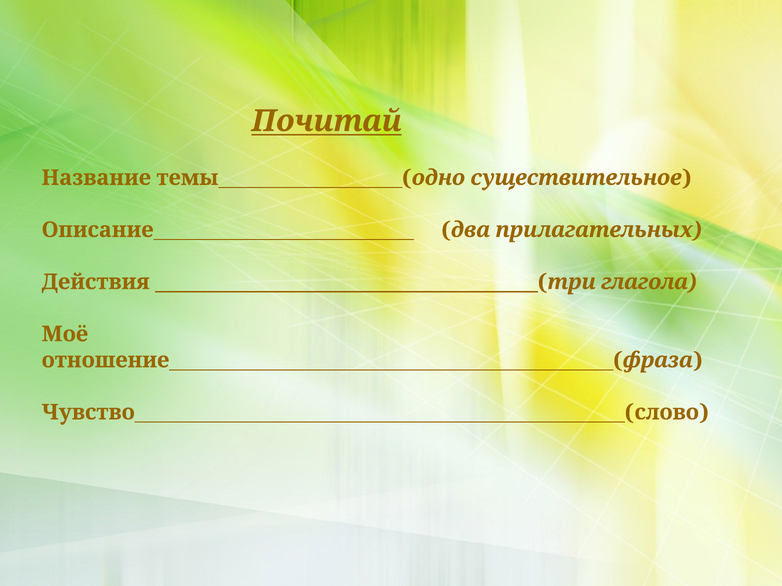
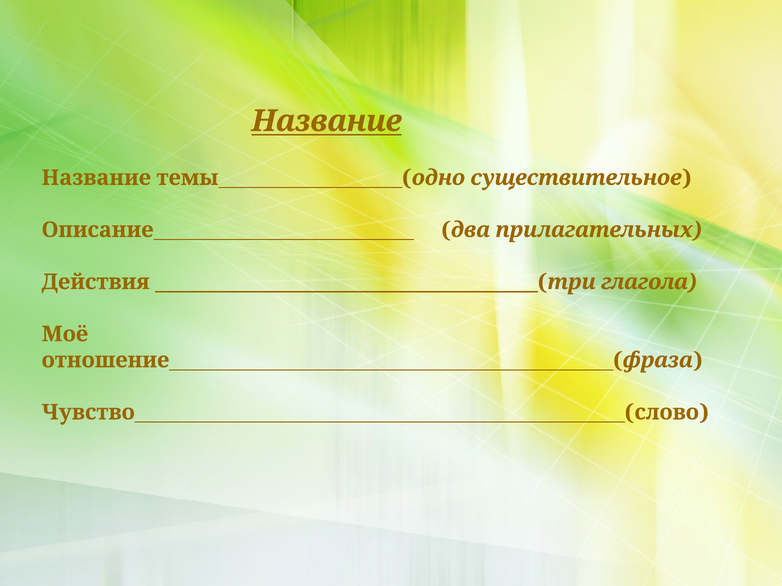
Почитай at (327, 121): Почитай -> Название
